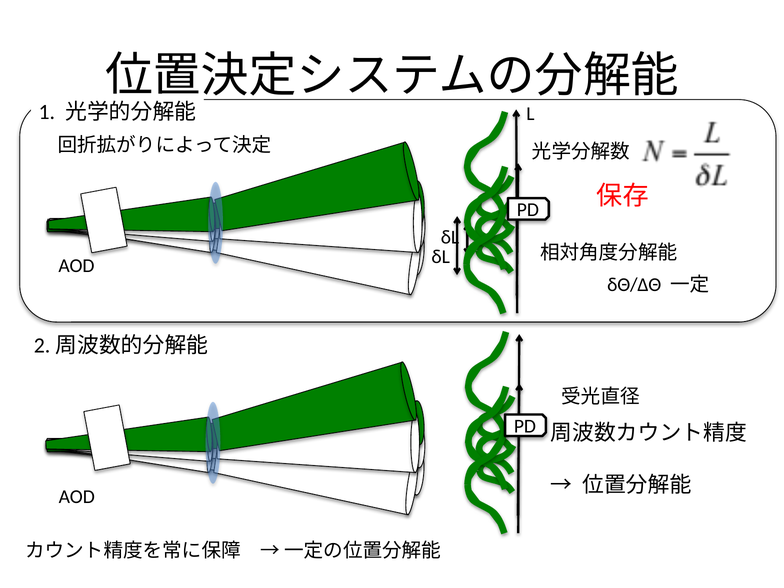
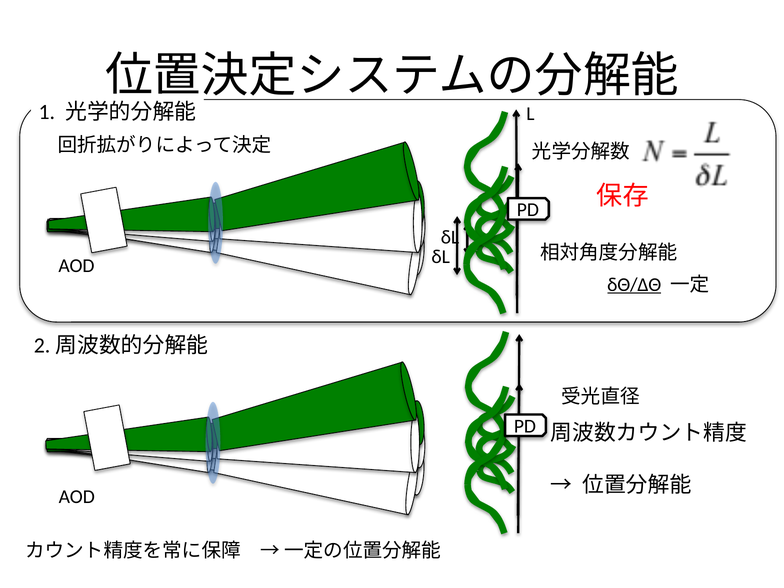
δΘ/ΔΘ underline: none -> present
